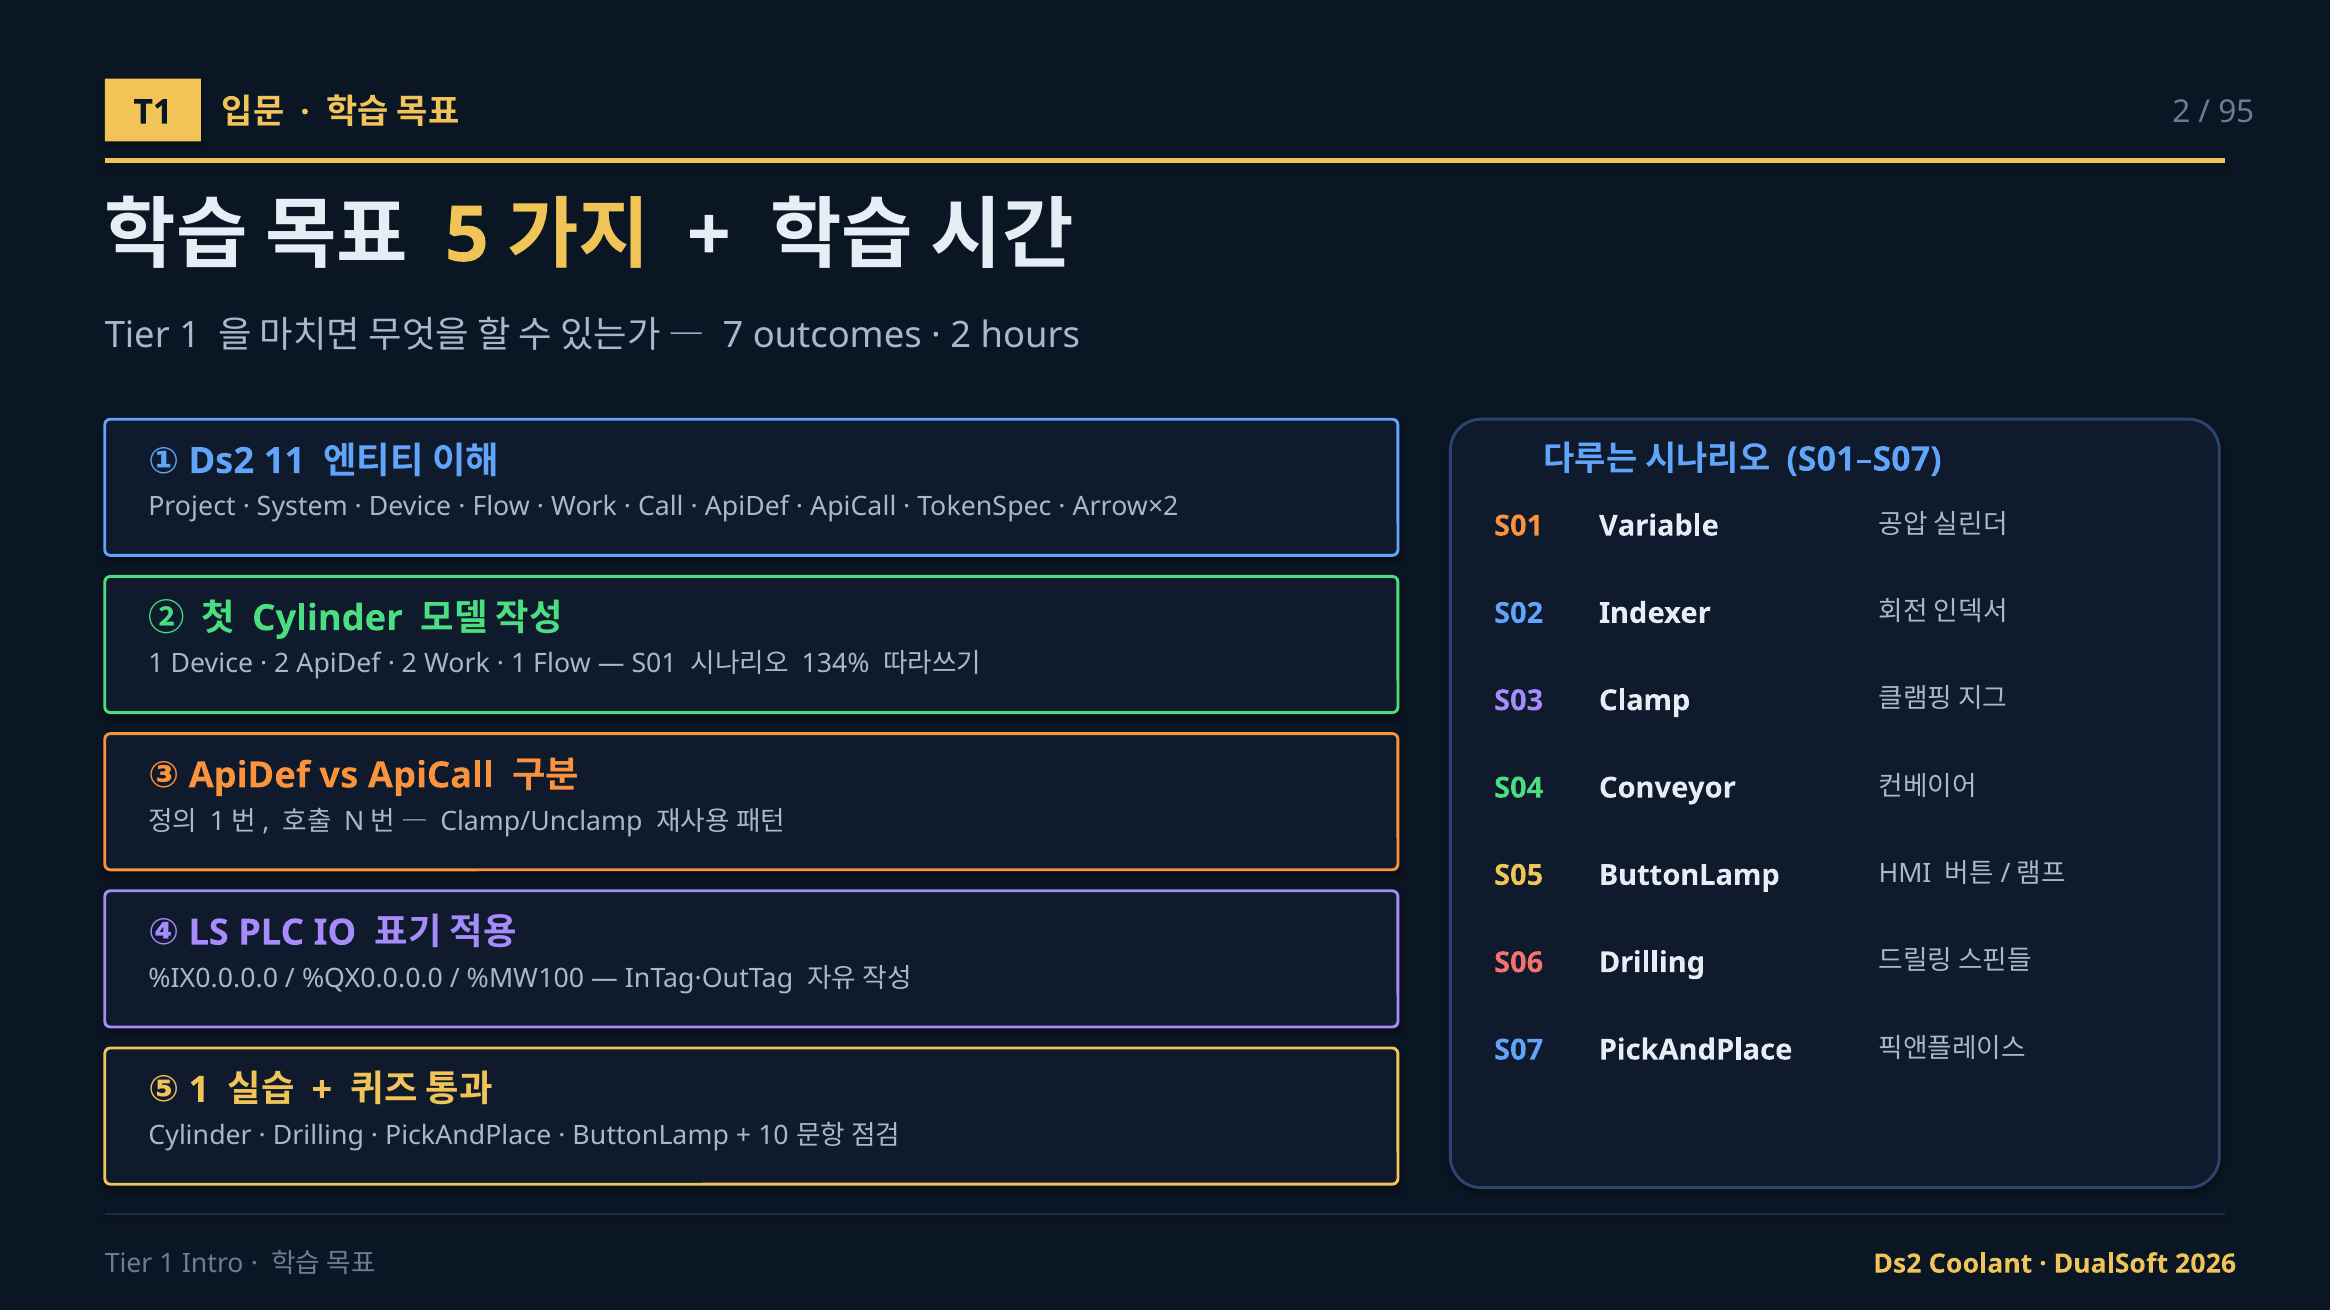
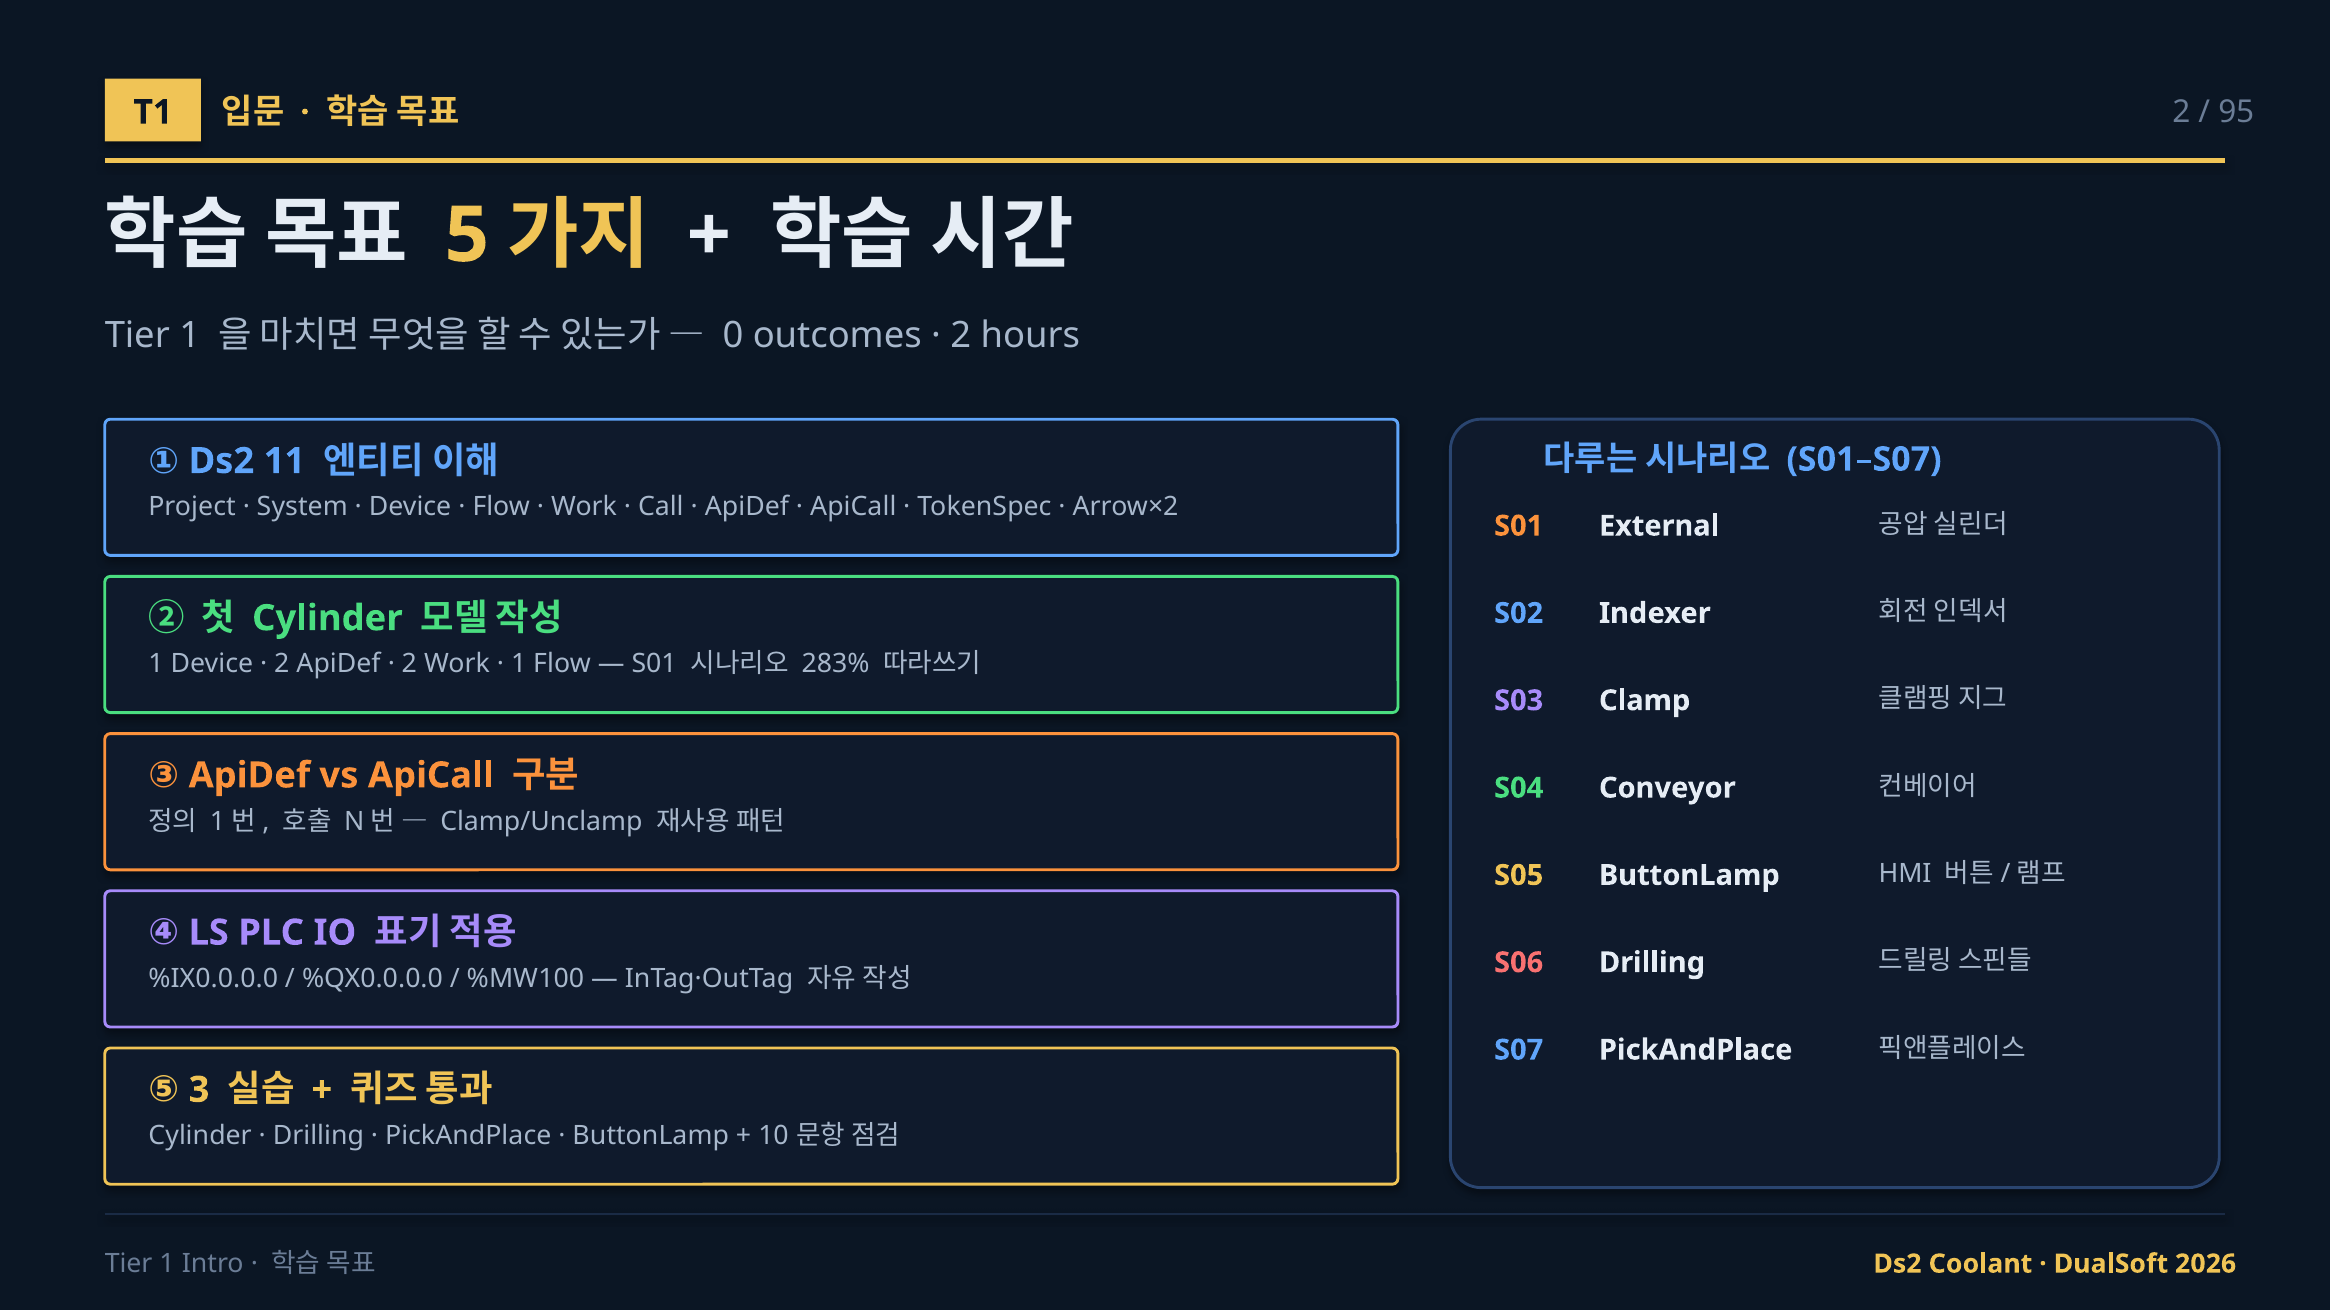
7: 7 -> 0
Variable: Variable -> External
134%: 134% -> 283%
⑤ 1: 1 -> 3
